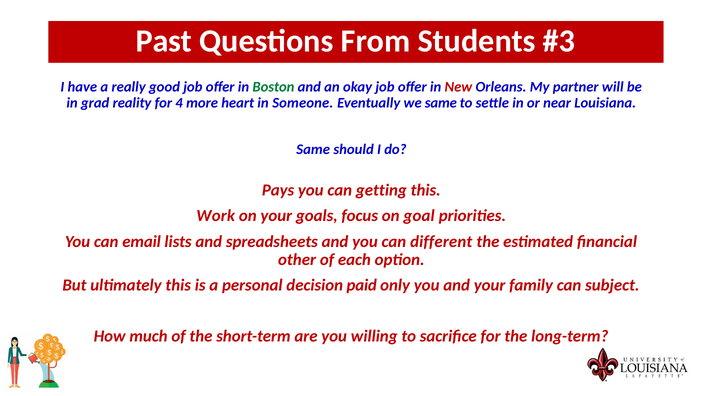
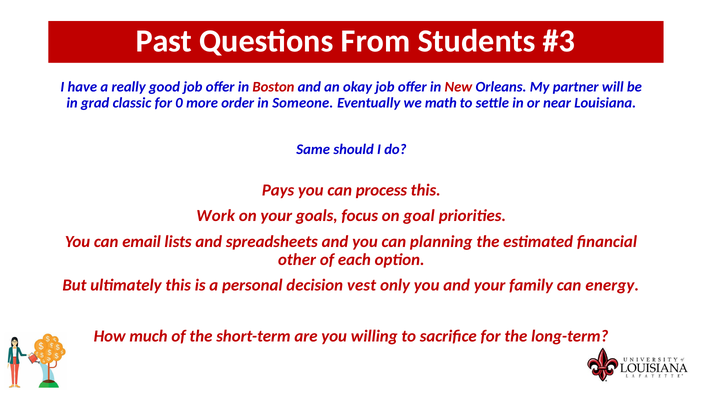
Boston colour: green -> red
reality: reality -> classic
4: 4 -> 0
heart: heart -> order
we same: same -> math
getting: getting -> process
different: different -> planning
paid: paid -> vest
subject: subject -> energy
